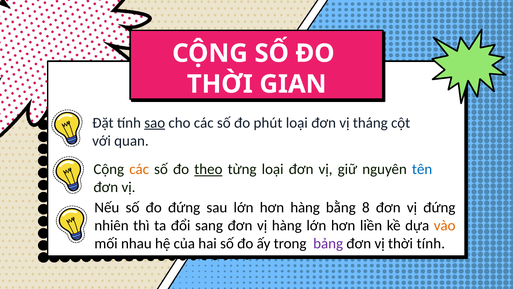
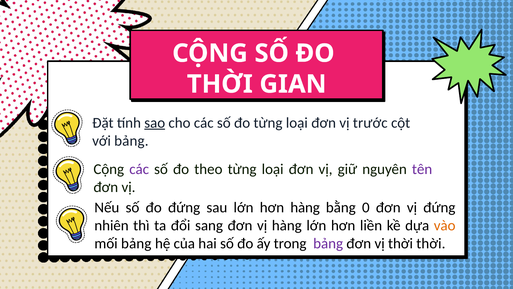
đo phút: phút -> từng
tháng: tháng -> trước
với quan: quan -> bảng
các at (139, 169) colour: orange -> purple
theo underline: present -> none
tên colour: blue -> purple
8: 8 -> 0
mối nhau: nhau -> bảng
thời tính: tính -> thời
